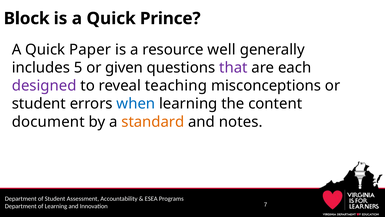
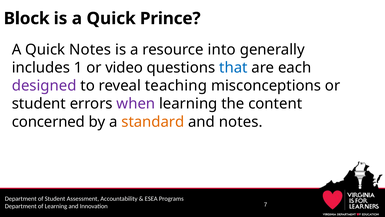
Quick Paper: Paper -> Notes
well: well -> into
5: 5 -> 1
given: given -> video
that colour: purple -> blue
when colour: blue -> purple
document: document -> concerned
